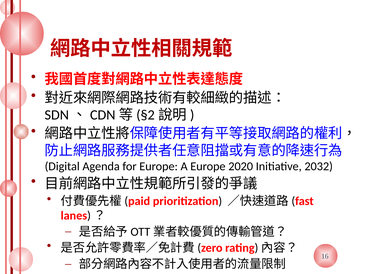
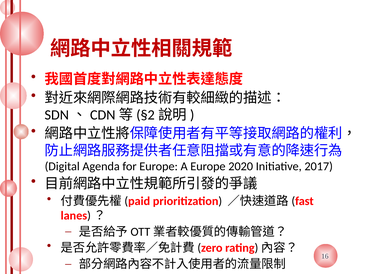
2032: 2032 -> 2017
